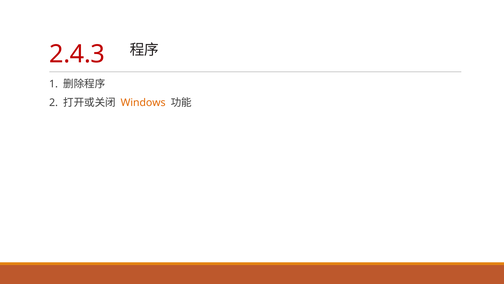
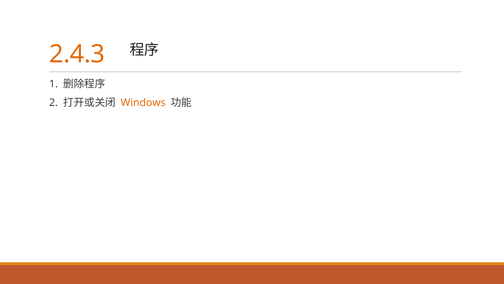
2.4.3 colour: red -> orange
